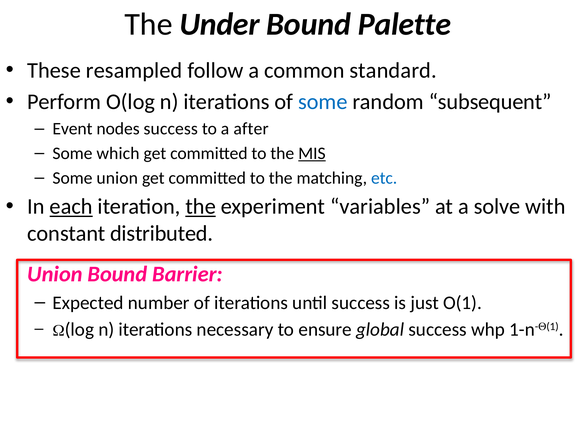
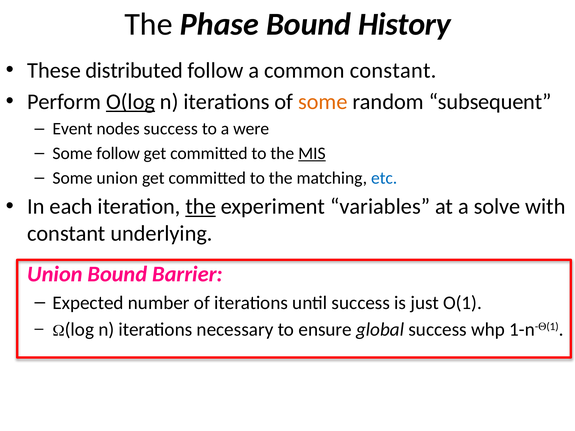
Under: Under -> Phase
Palette: Palette -> History
resampled: resampled -> distributed
common standard: standard -> constant
O(log underline: none -> present
some at (323, 102) colour: blue -> orange
after: after -> were
Some which: which -> follow
each underline: present -> none
distributed: distributed -> underlying
